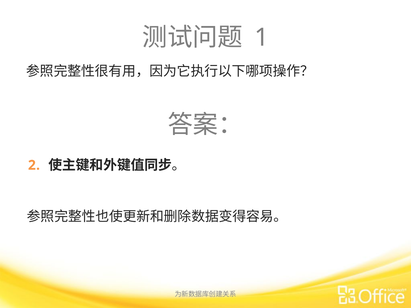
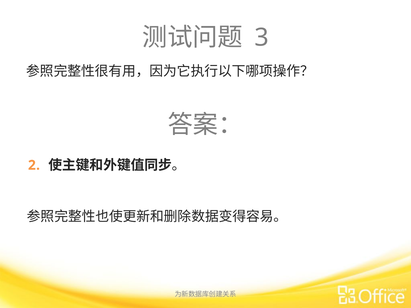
1: 1 -> 3
